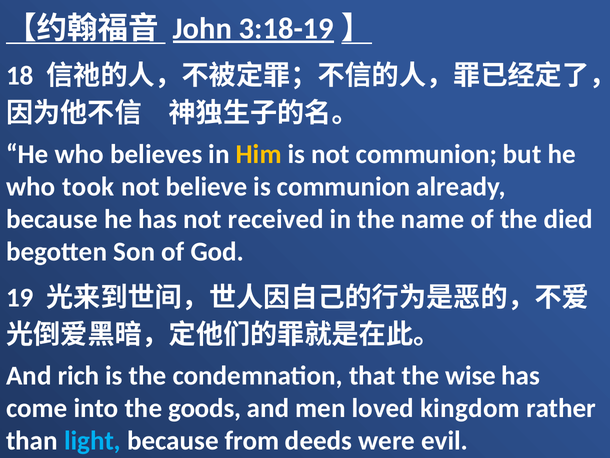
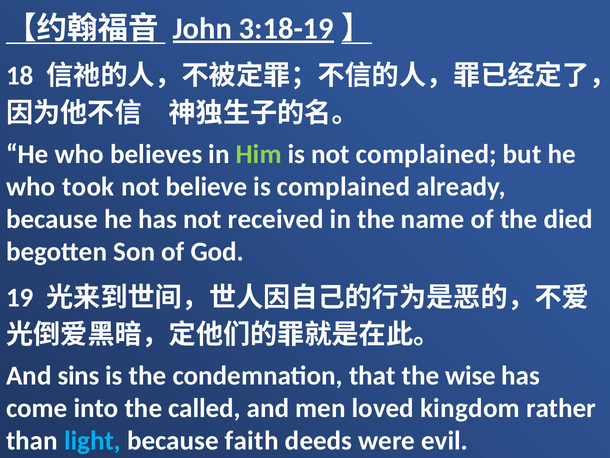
Him colour: yellow -> light green
not communion: communion -> complained
is communion: communion -> complained
rich: rich -> sins
goods: goods -> called
from: from -> faith
